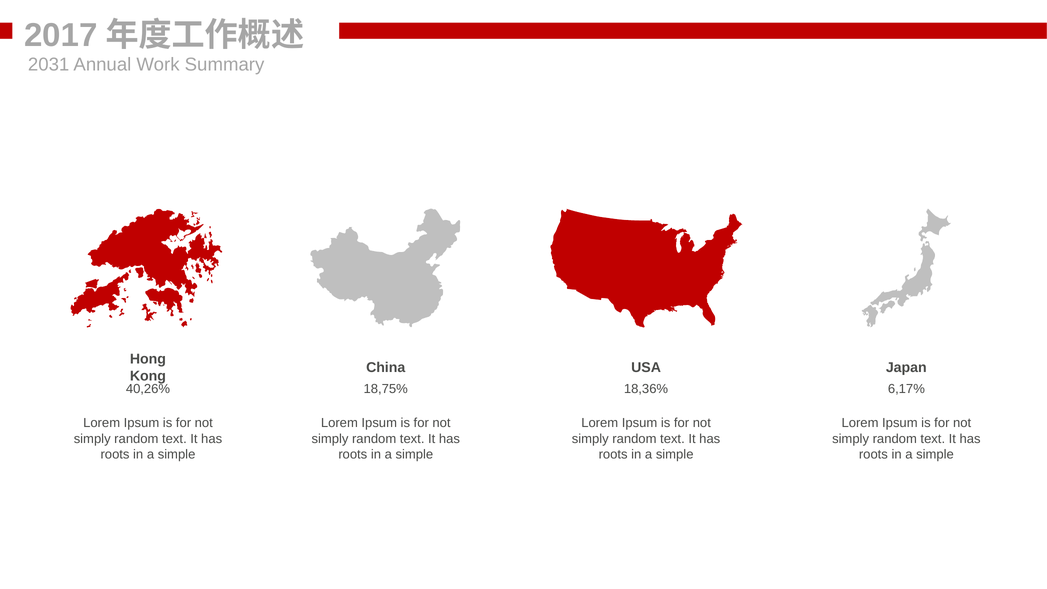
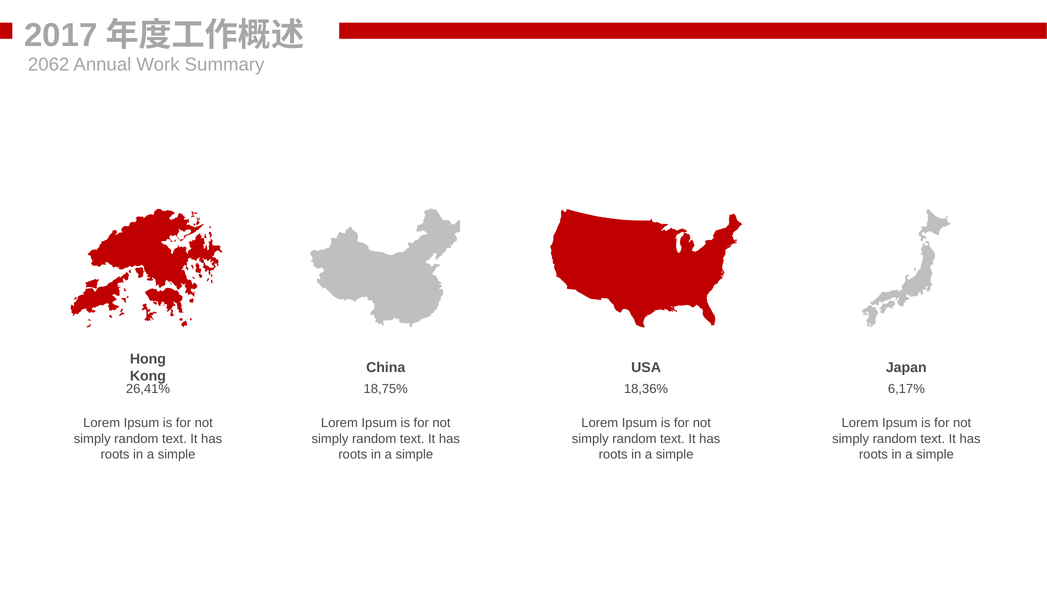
2031: 2031 -> 2062
40,26%: 40,26% -> 26,41%
